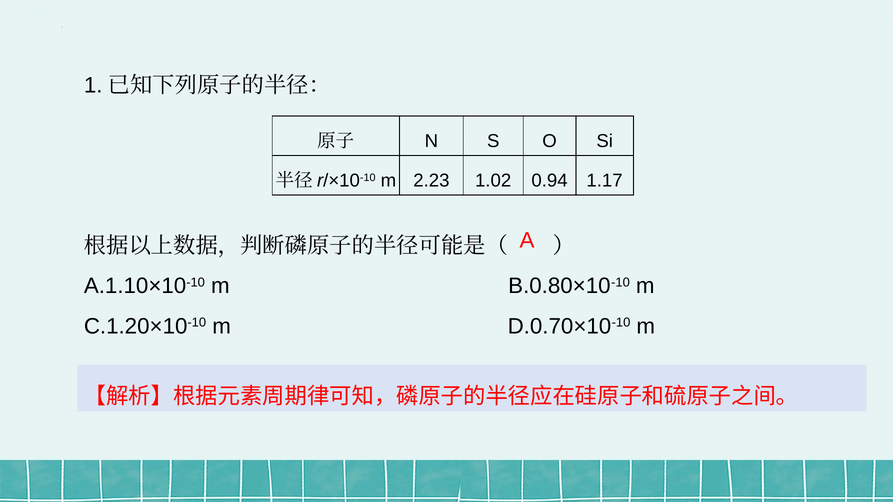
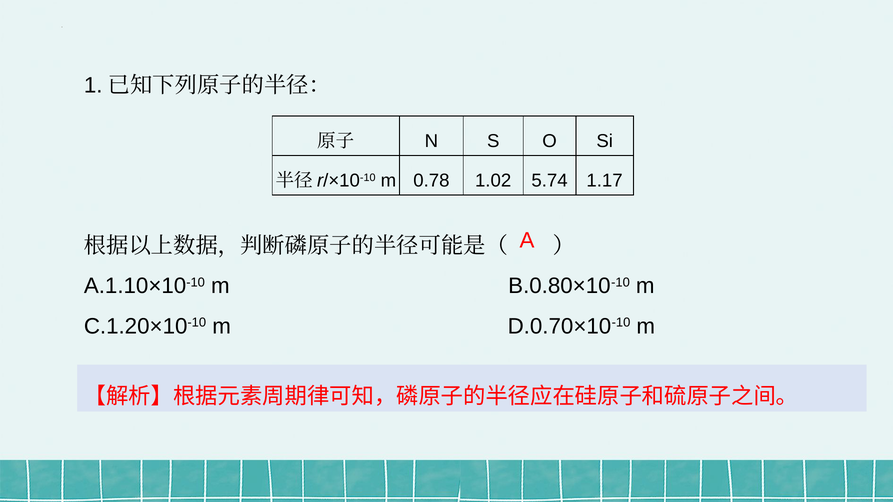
2.23: 2.23 -> 0.78
0.94: 0.94 -> 5.74
